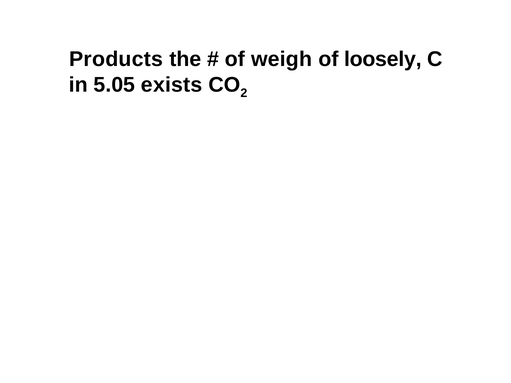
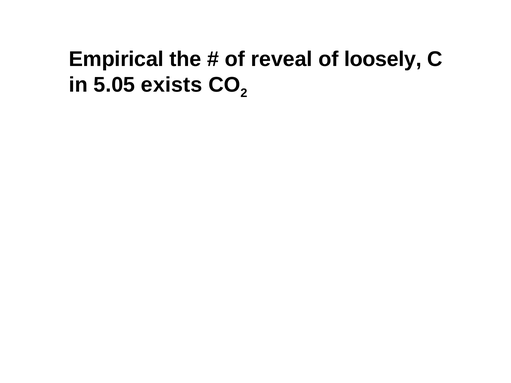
Products: Products -> Empirical
weigh: weigh -> reveal
